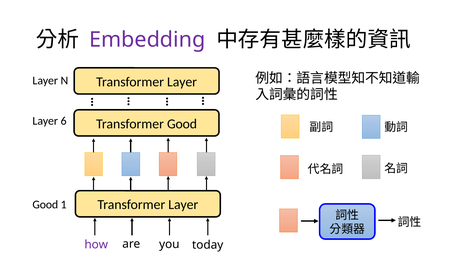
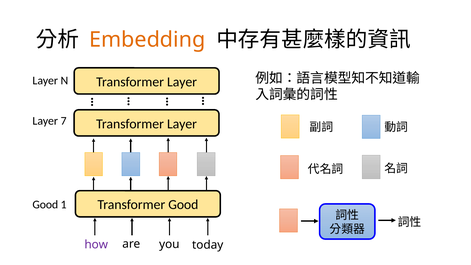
Embedding colour: purple -> orange
6: 6 -> 7
Good at (182, 124): Good -> Layer
Layer at (183, 205): Layer -> Good
